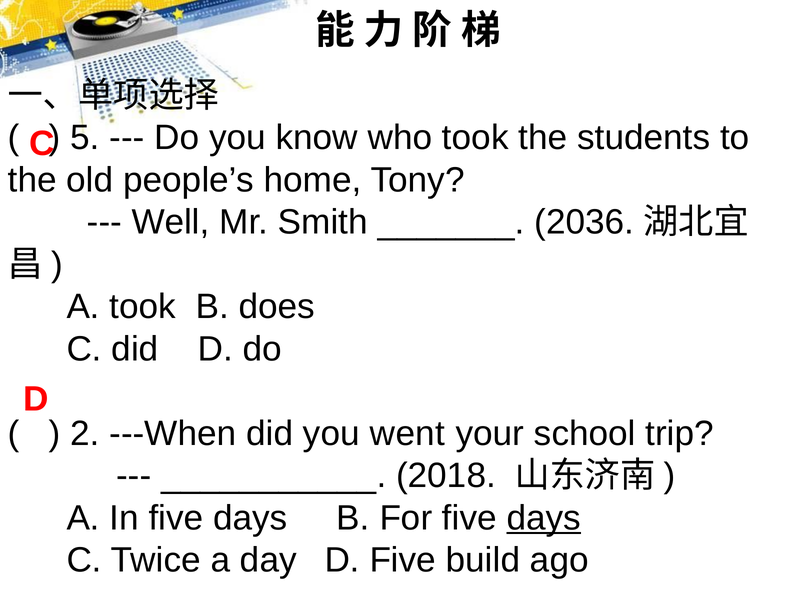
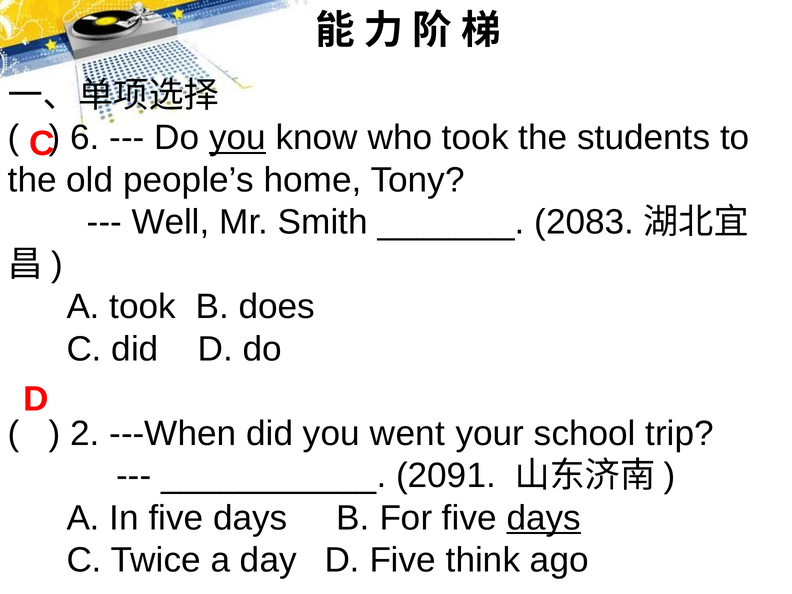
5: 5 -> 6
you at (237, 138) underline: none -> present
2036: 2036 -> 2083
2018: 2018 -> 2091
build: build -> think
